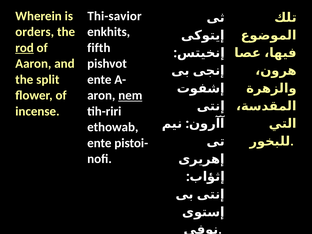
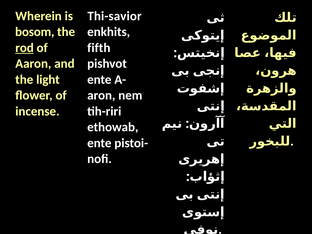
orders: orders -> bosom
split: split -> light
nem underline: present -> none
